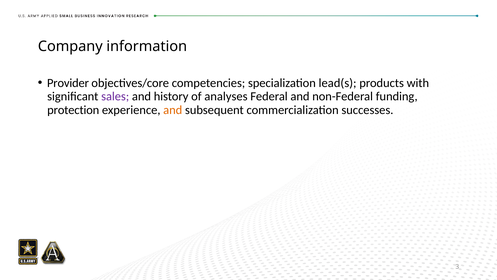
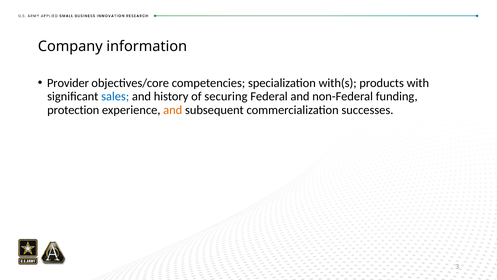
lead(s: lead(s -> with(s
sales colour: purple -> blue
analyses: analyses -> securing
